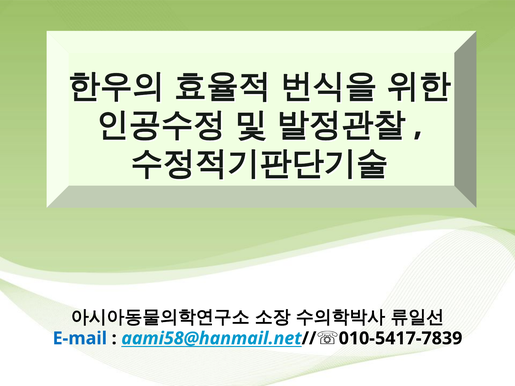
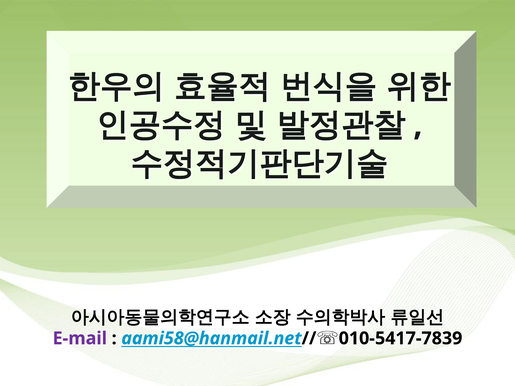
E-mail colour: blue -> purple
